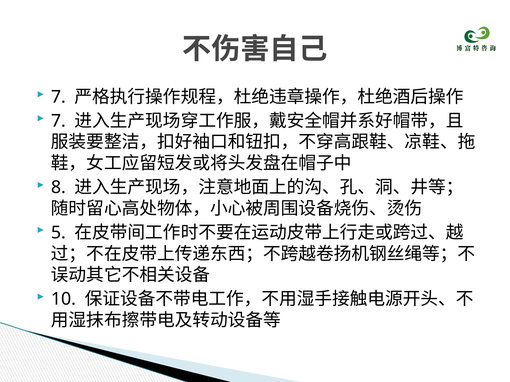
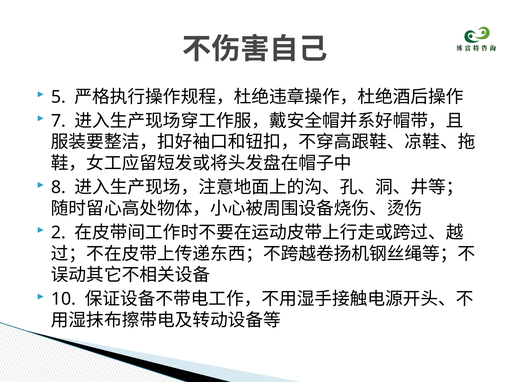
7 at (58, 97): 7 -> 5
5: 5 -> 2
